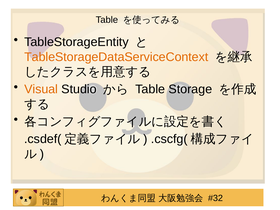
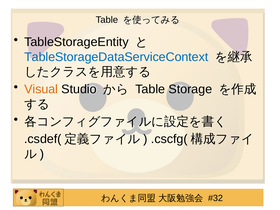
TableStorageDataServiceContext colour: orange -> blue
